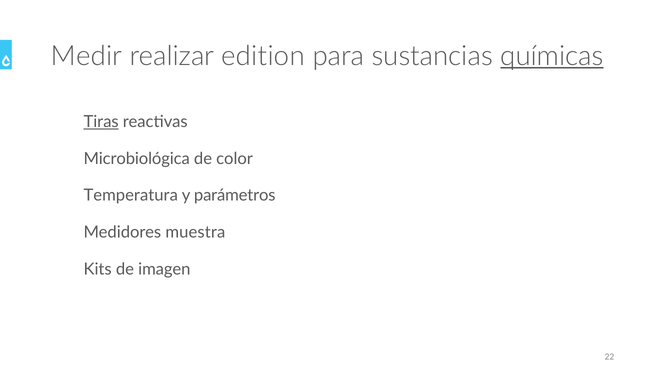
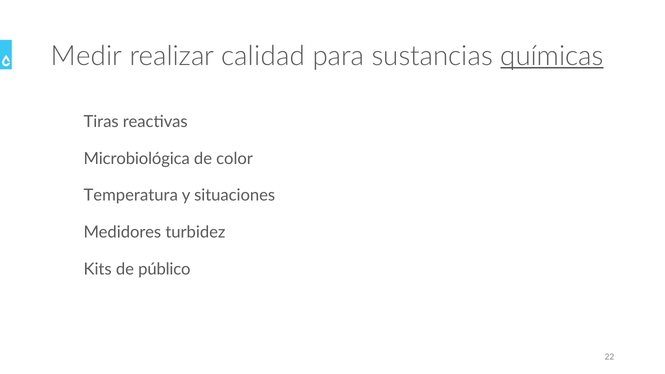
edition: edition -> calidad
Tiras underline: present -> none
parámetros: parámetros -> situaciones
muestra: muestra -> turbidez
imagen: imagen -> público
